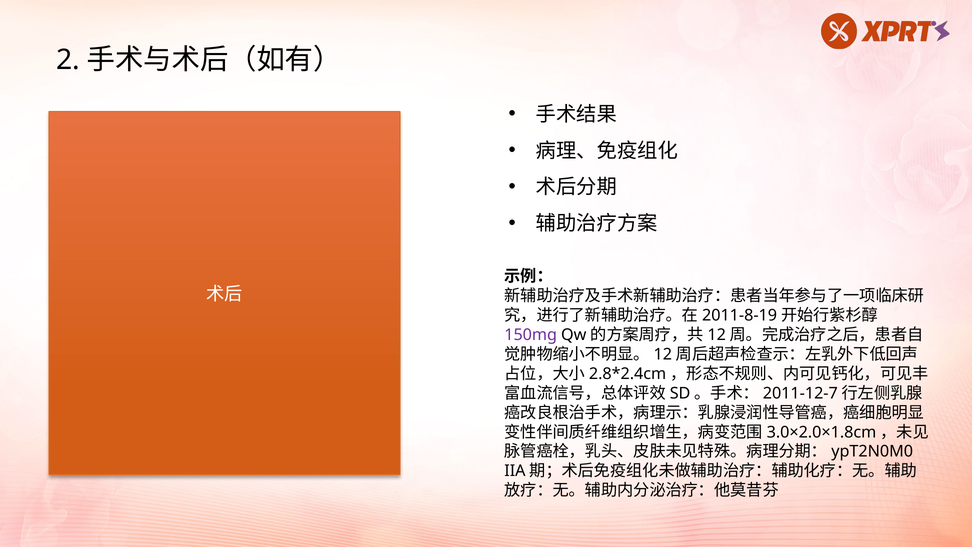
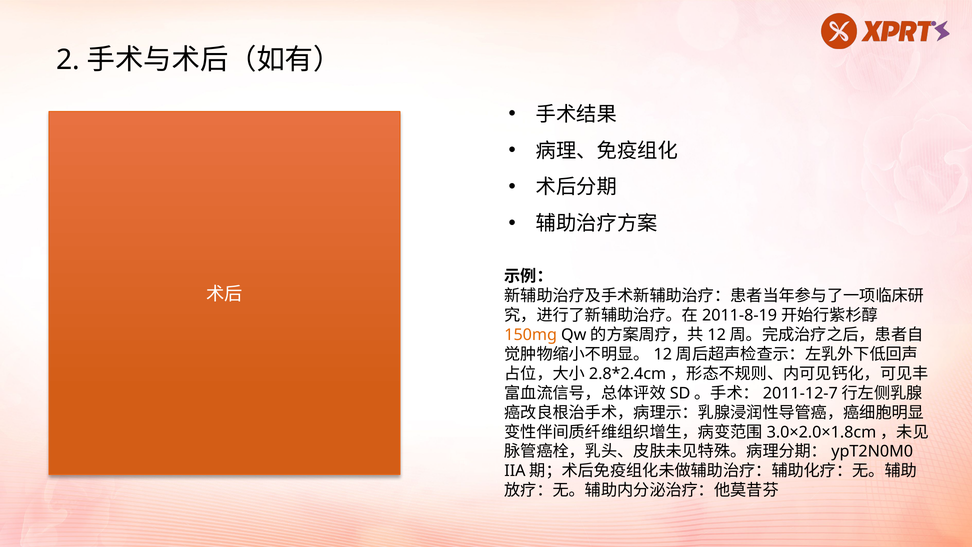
150mg colour: purple -> orange
